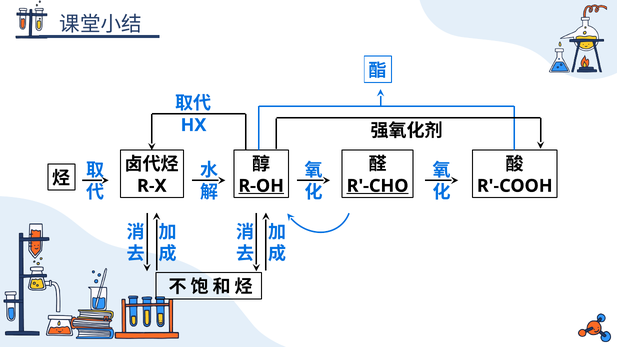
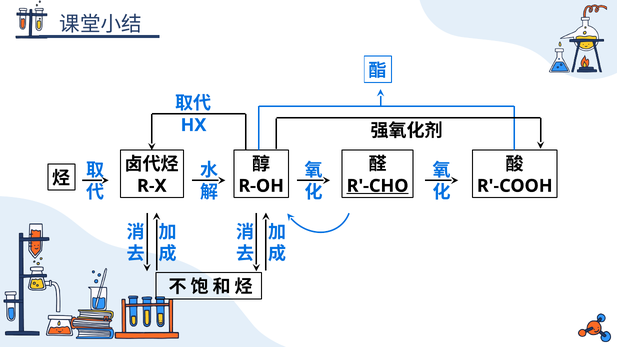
R-OH underline: present -> none
